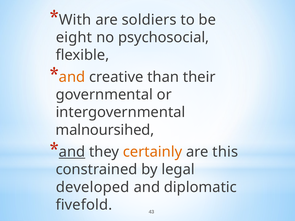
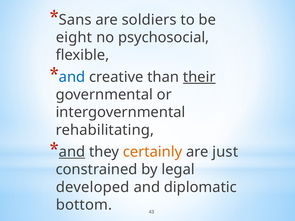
With: With -> Sans
and at (72, 77) colour: orange -> blue
their underline: none -> present
malnoursihed: malnoursihed -> rehabilitating
this: this -> just
fivefold: fivefold -> bottom
